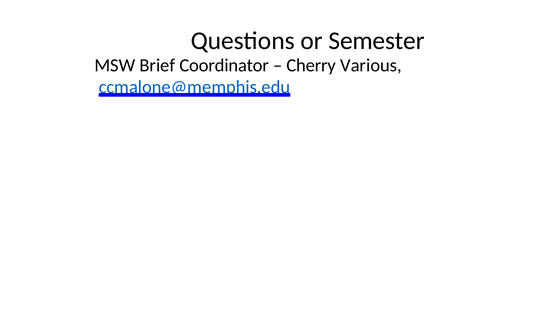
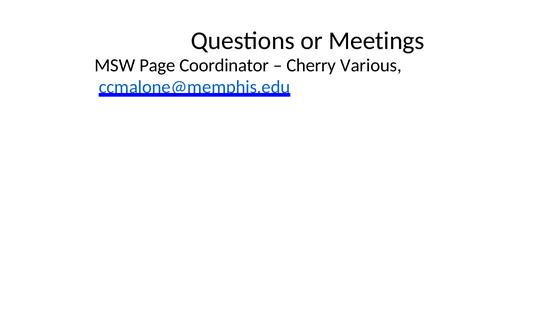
Semester: Semester -> Meetings
Brief: Brief -> Page
